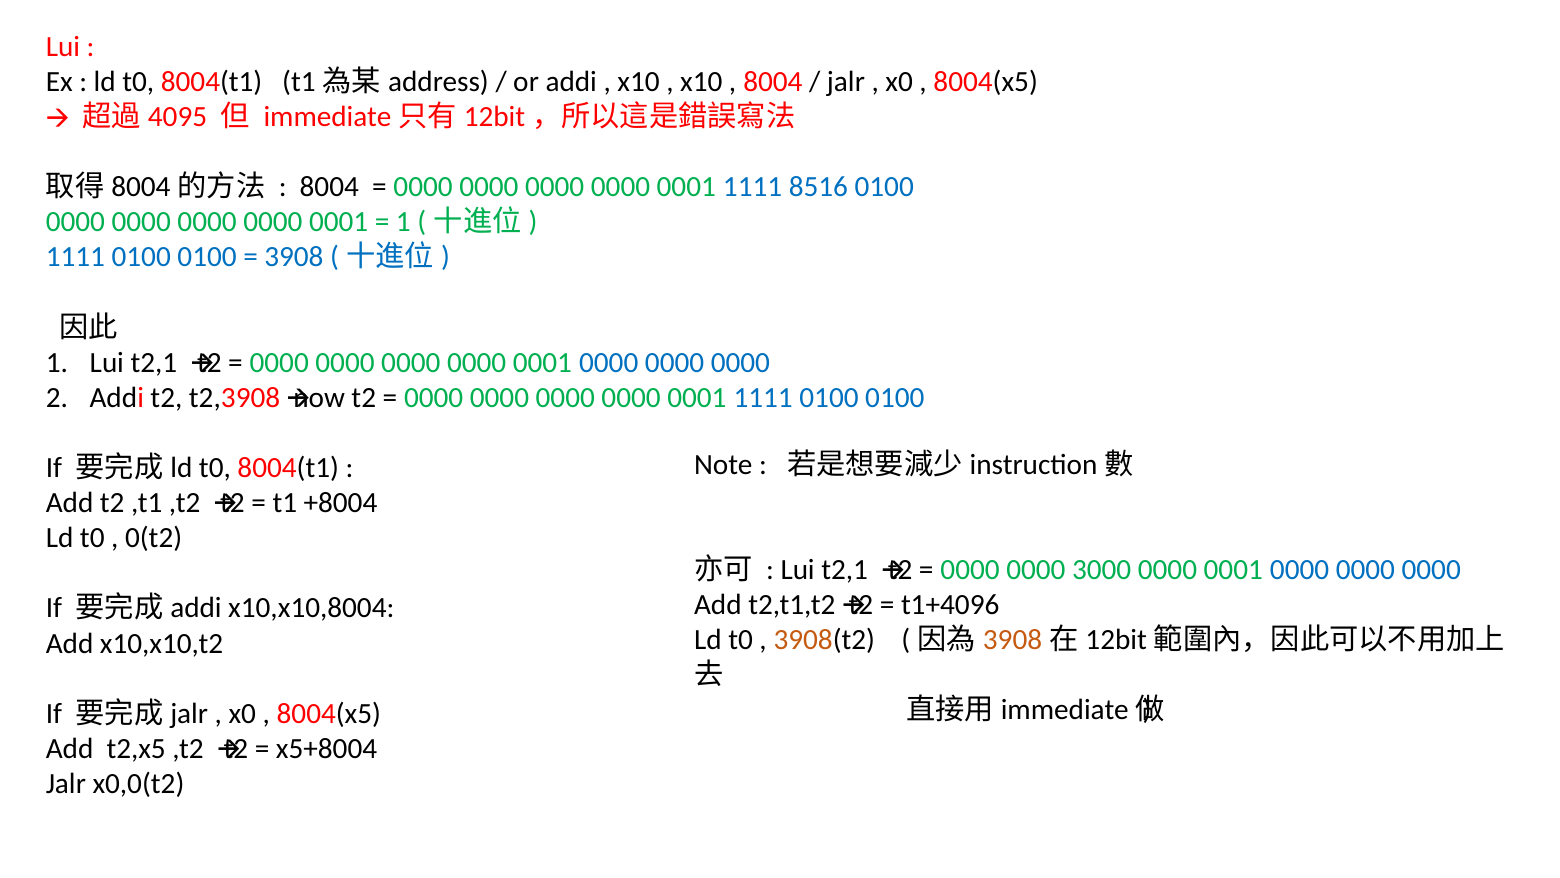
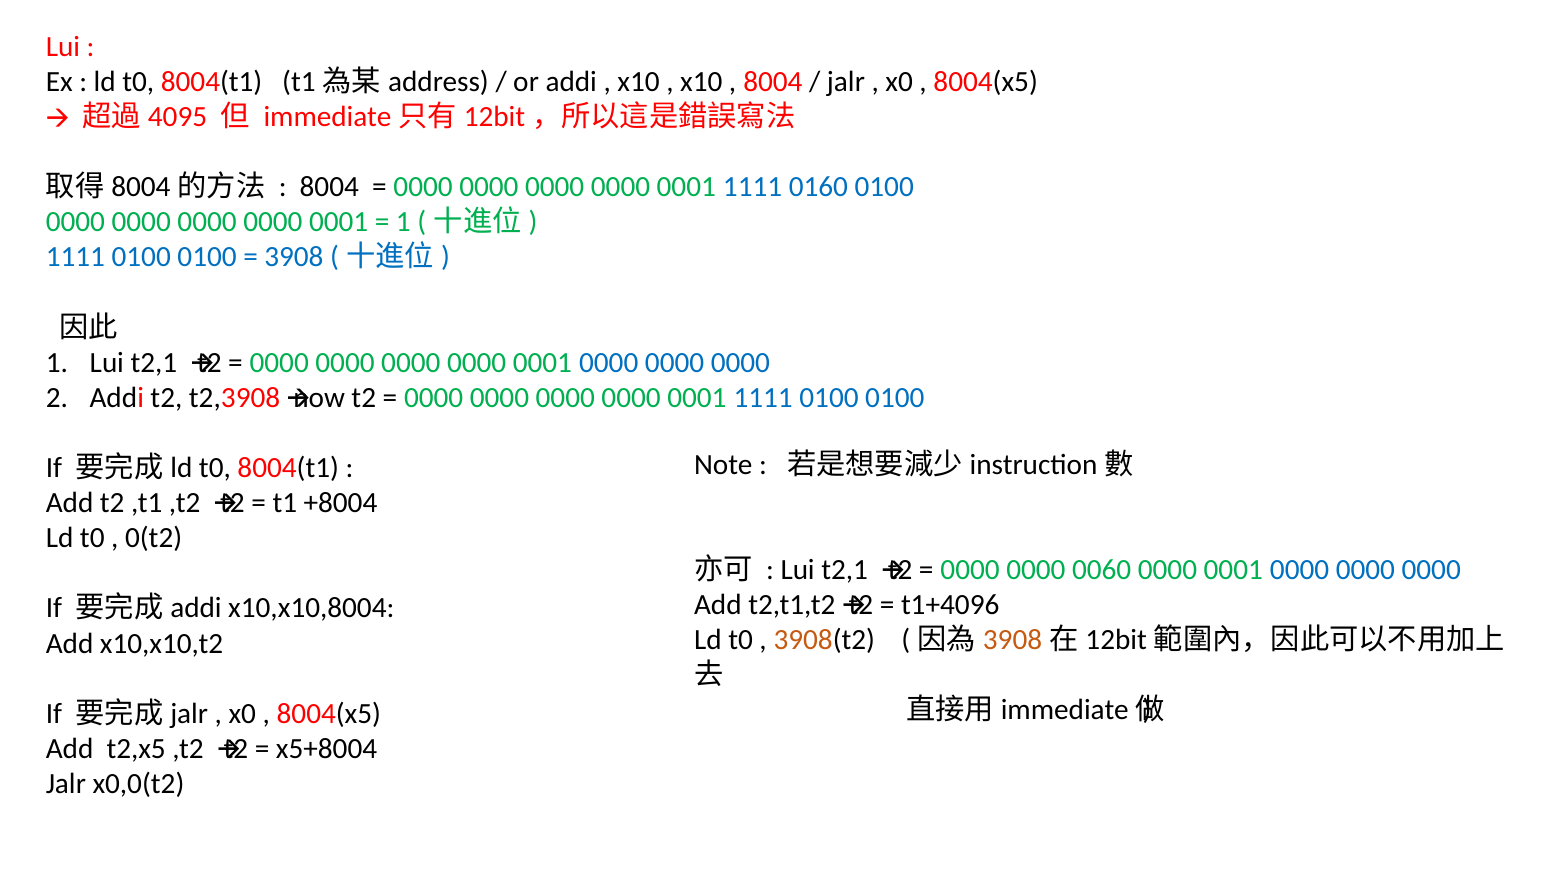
8516: 8516 -> 0160
3000: 3000 -> 0060
